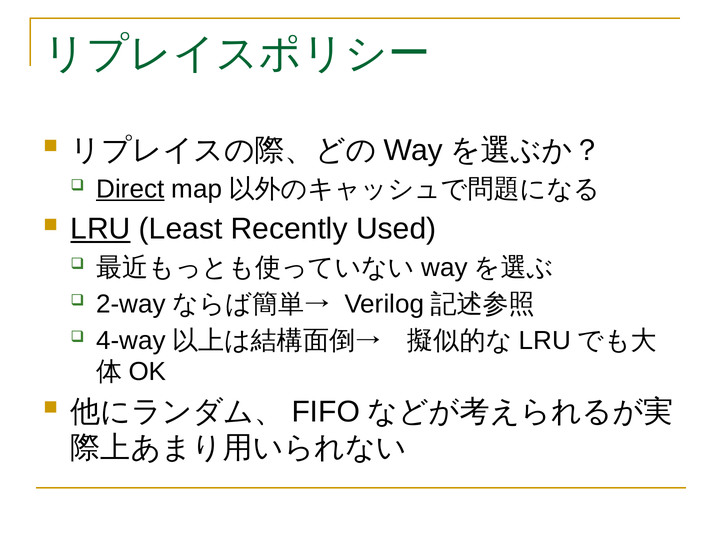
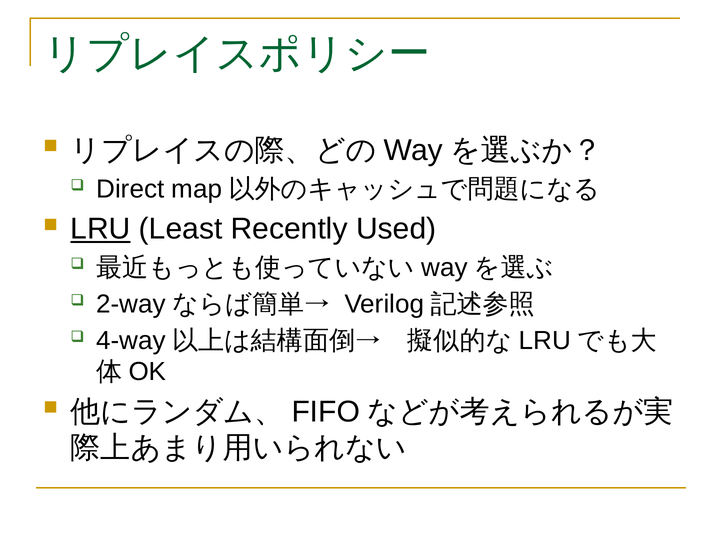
Direct underline: present -> none
